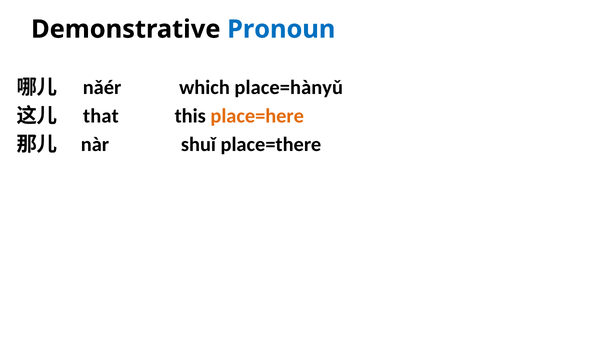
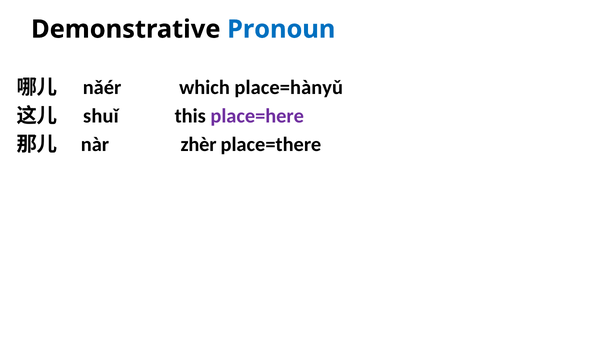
that: that -> shuǐ
place=here colour: orange -> purple
shuǐ: shuǐ -> zhèr
